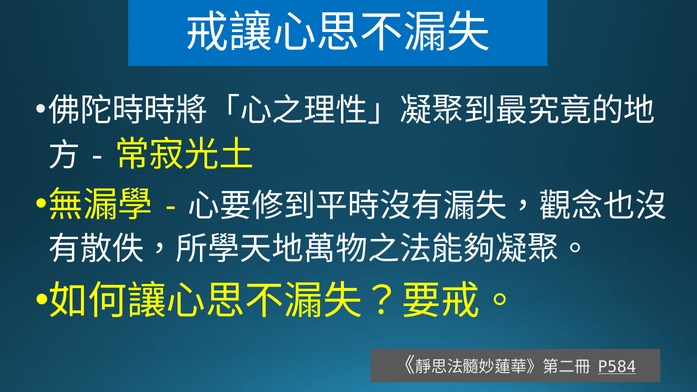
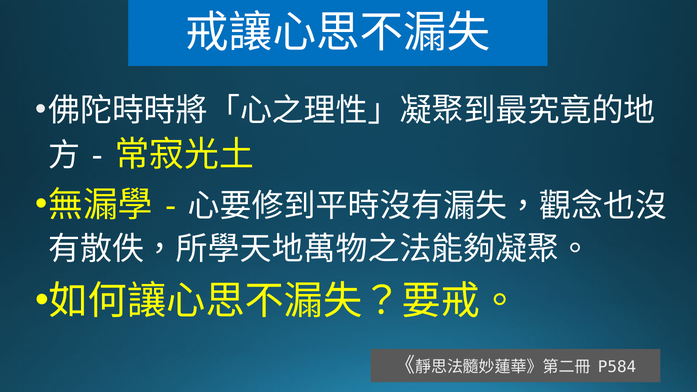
P584 underline: present -> none
